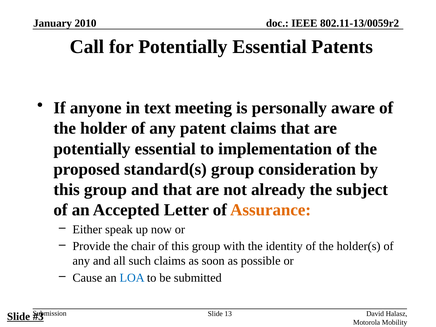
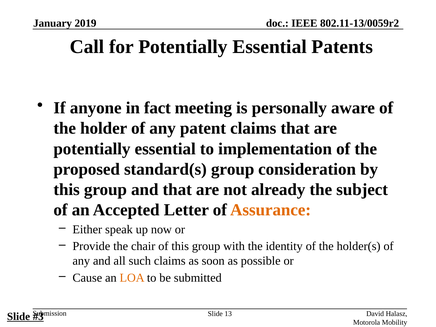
2010: 2010 -> 2019
text: text -> fact
LOA colour: blue -> orange
